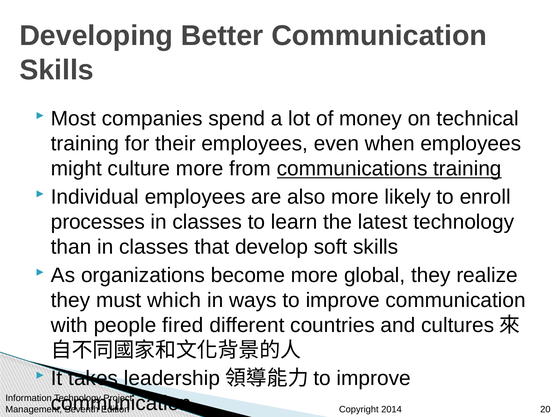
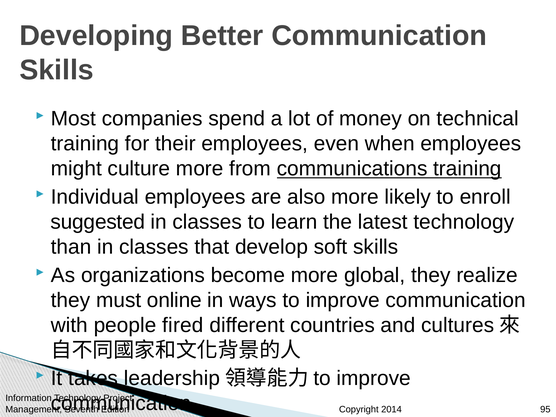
processes: processes -> suggested
which: which -> online
20: 20 -> 95
